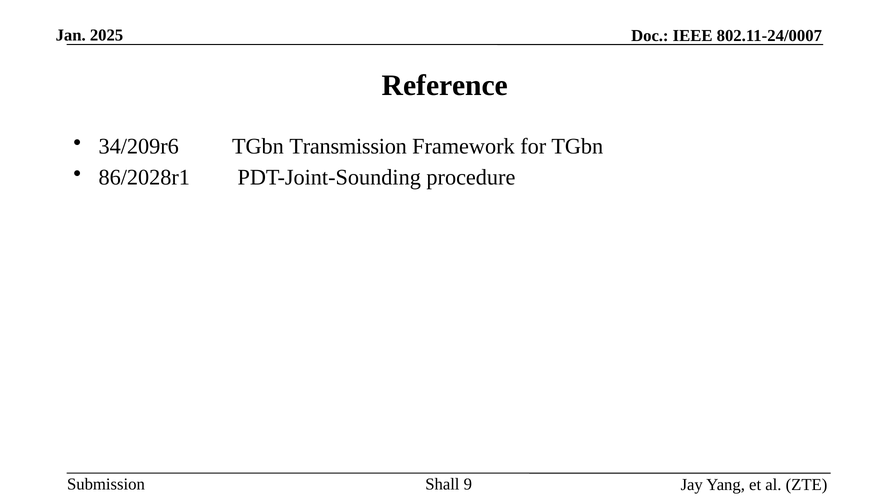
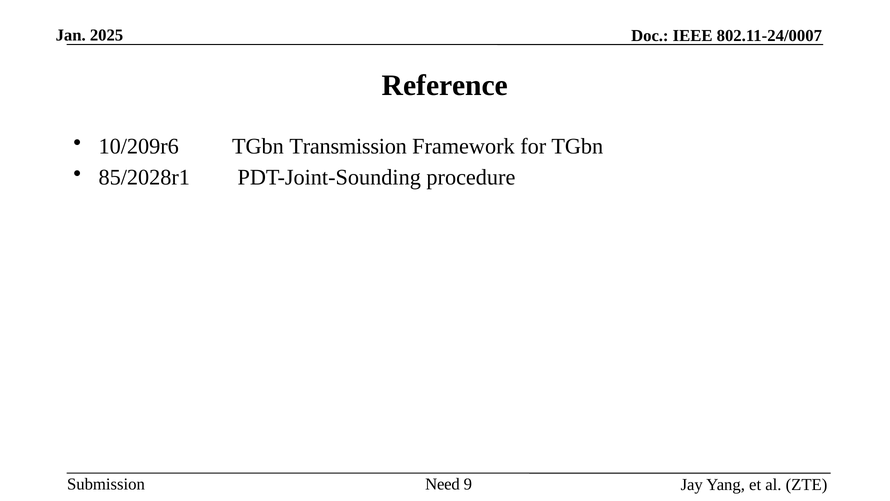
34/209r6: 34/209r6 -> 10/209r6
86/2028r1: 86/2028r1 -> 85/2028r1
Shall: Shall -> Need
